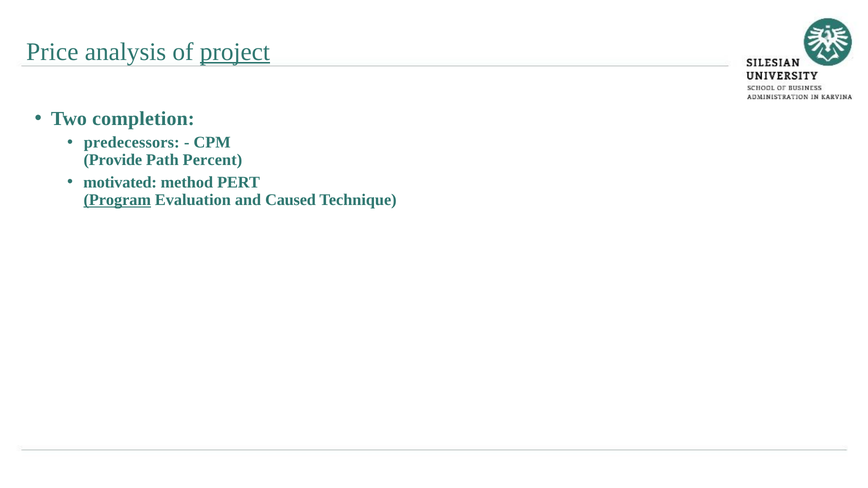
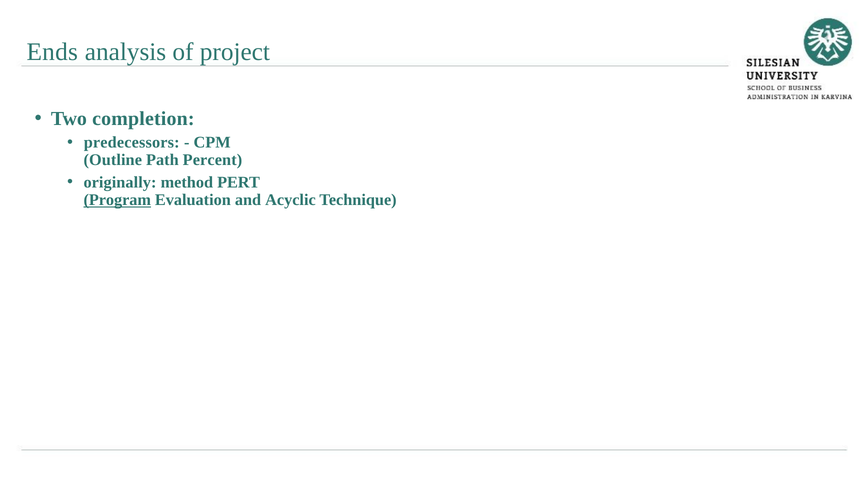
Price: Price -> Ends
project underline: present -> none
Provide: Provide -> Outline
motivated: motivated -> originally
Caused: Caused -> Acyclic
